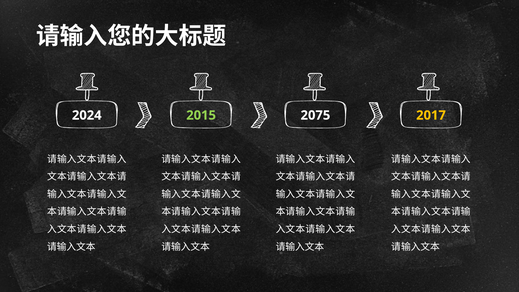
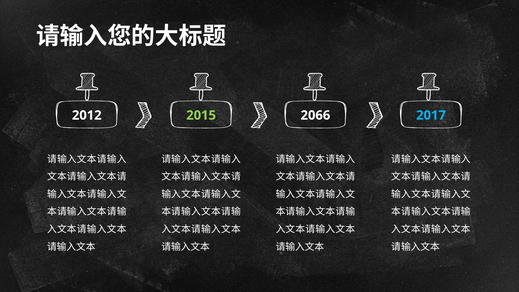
2024: 2024 -> 2012
2075: 2075 -> 2066
2017 colour: yellow -> light blue
